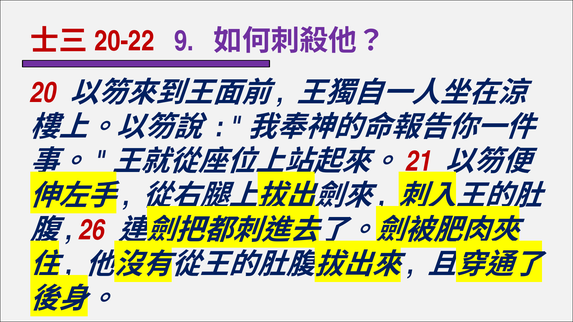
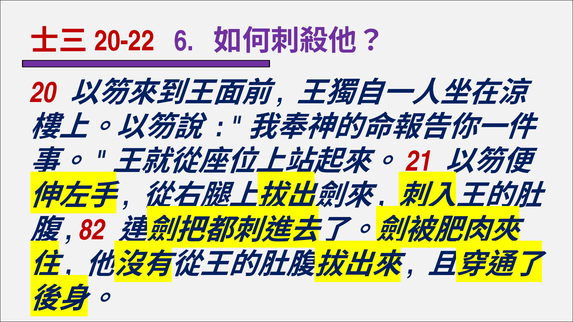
9: 9 -> 6
26: 26 -> 82
